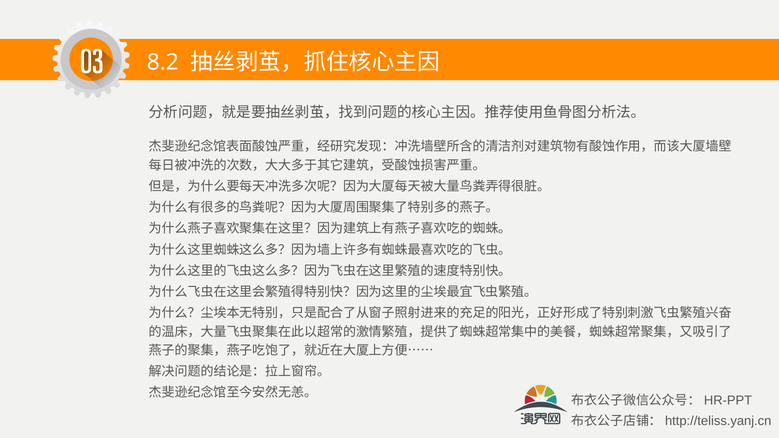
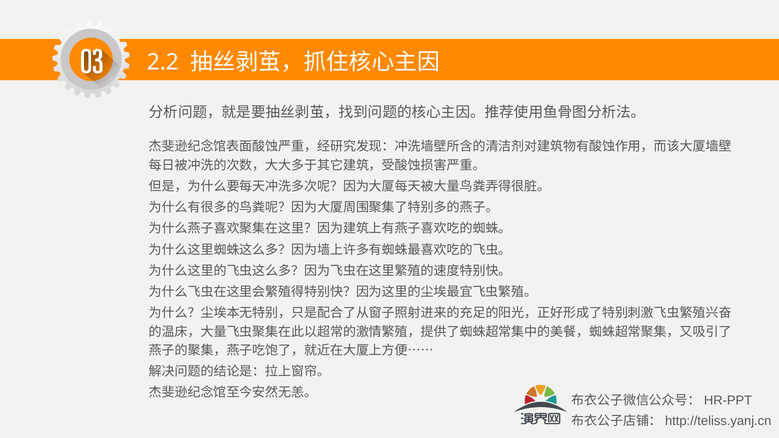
8.2: 8.2 -> 2.2
